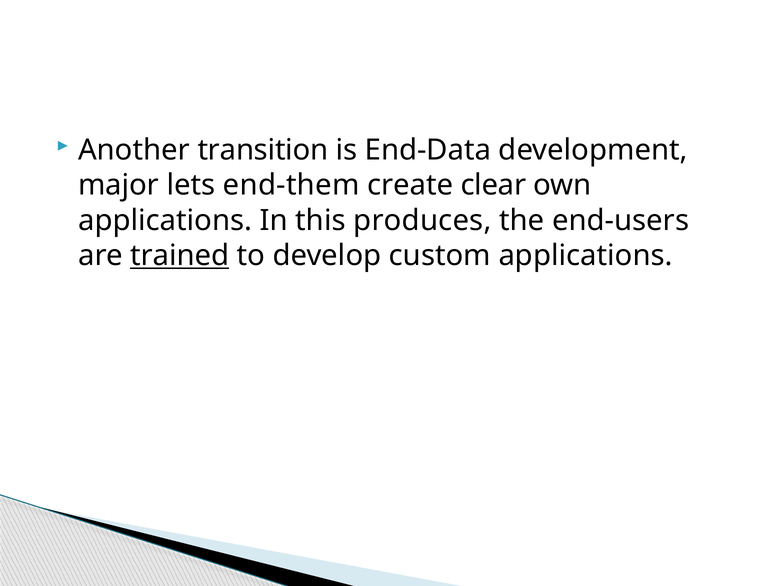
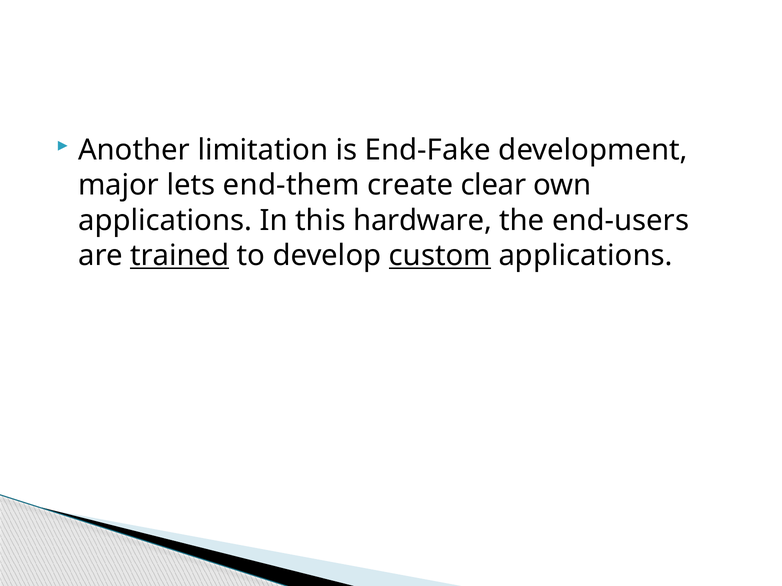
transition: transition -> limitation
End-Data: End-Data -> End-Fake
produces: produces -> hardware
custom underline: none -> present
